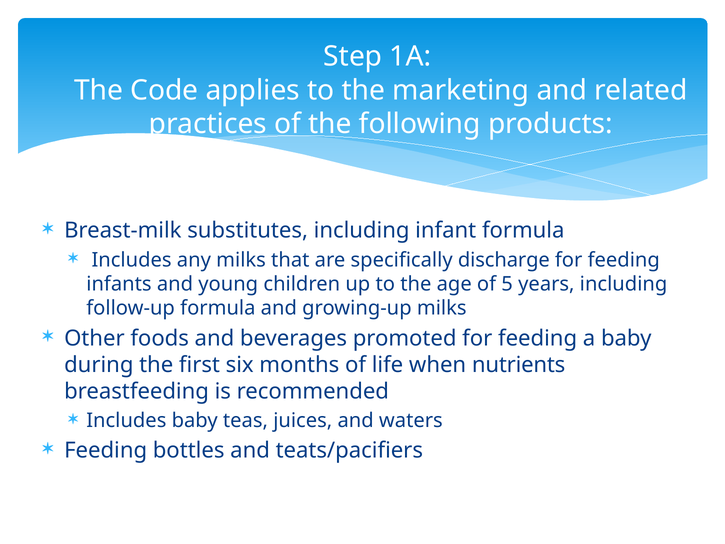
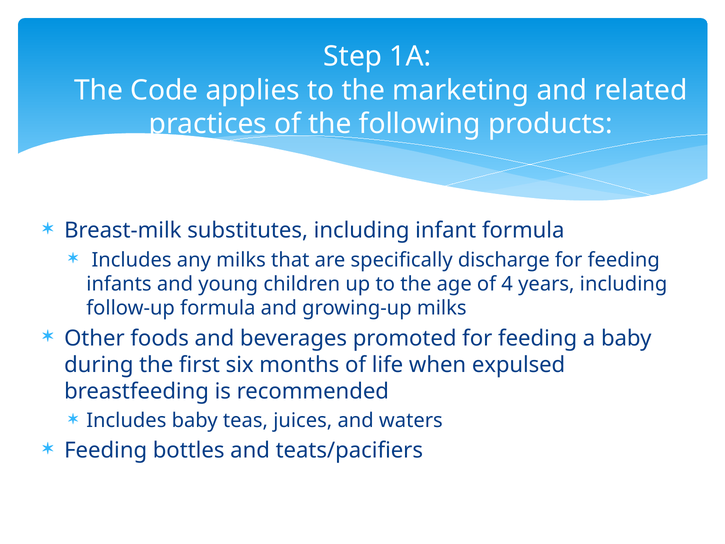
5: 5 -> 4
nutrients: nutrients -> expulsed
